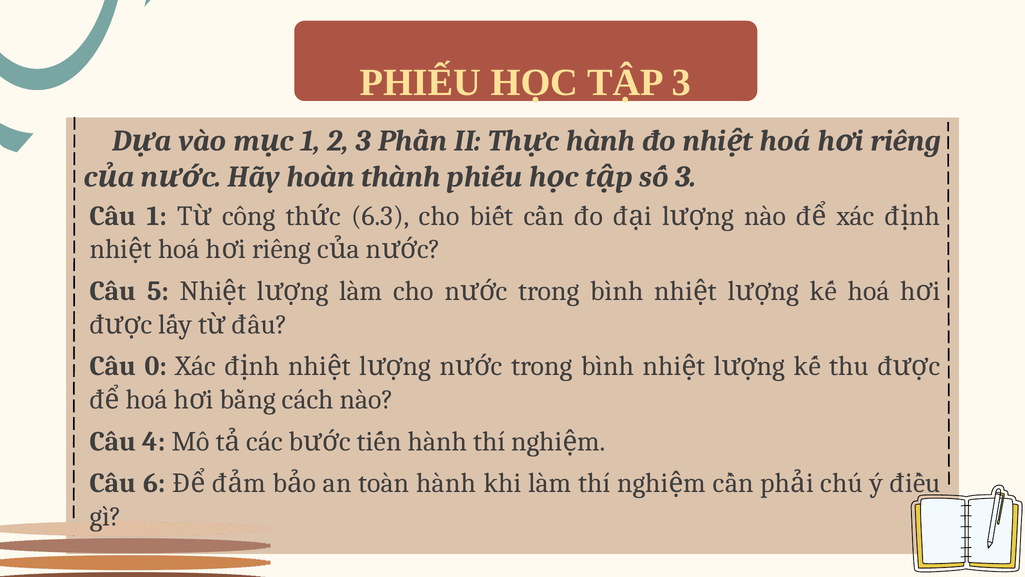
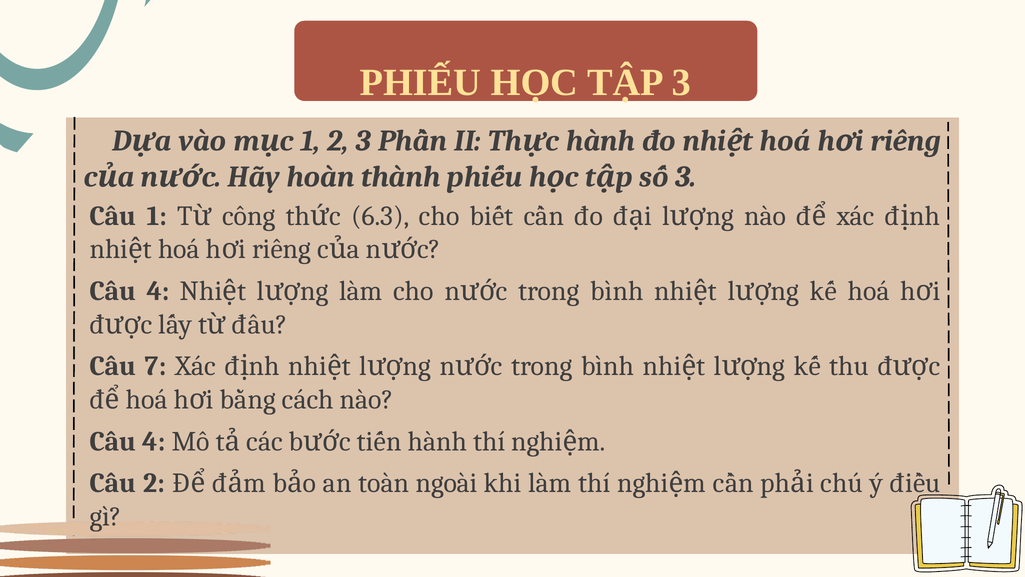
5 at (158, 291): 5 -> 4
0: 0 -> 7
Câu 6: 6 -> 2
toàn hành: hành -> ngoài
